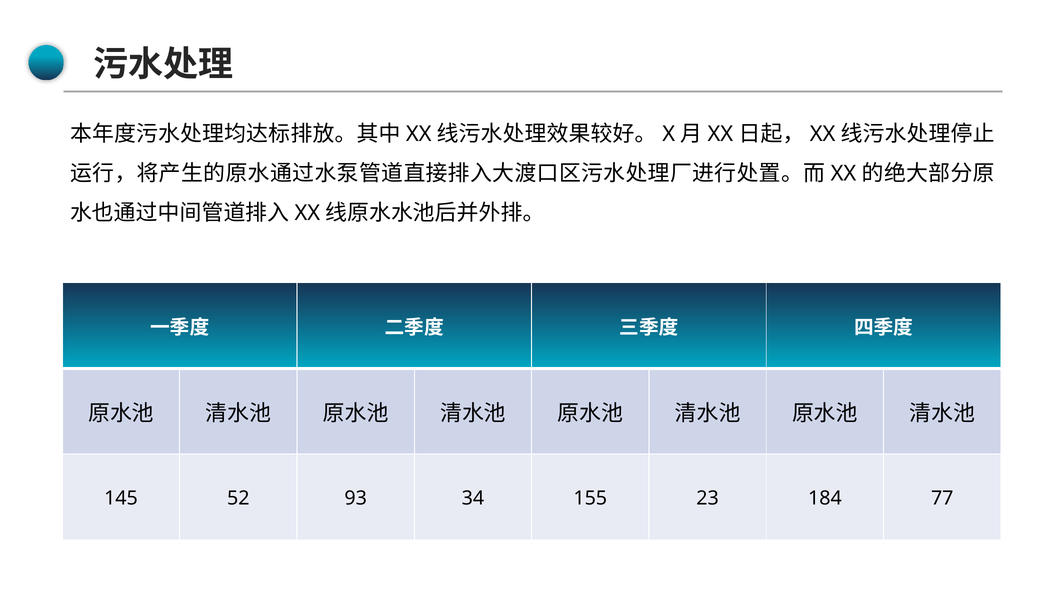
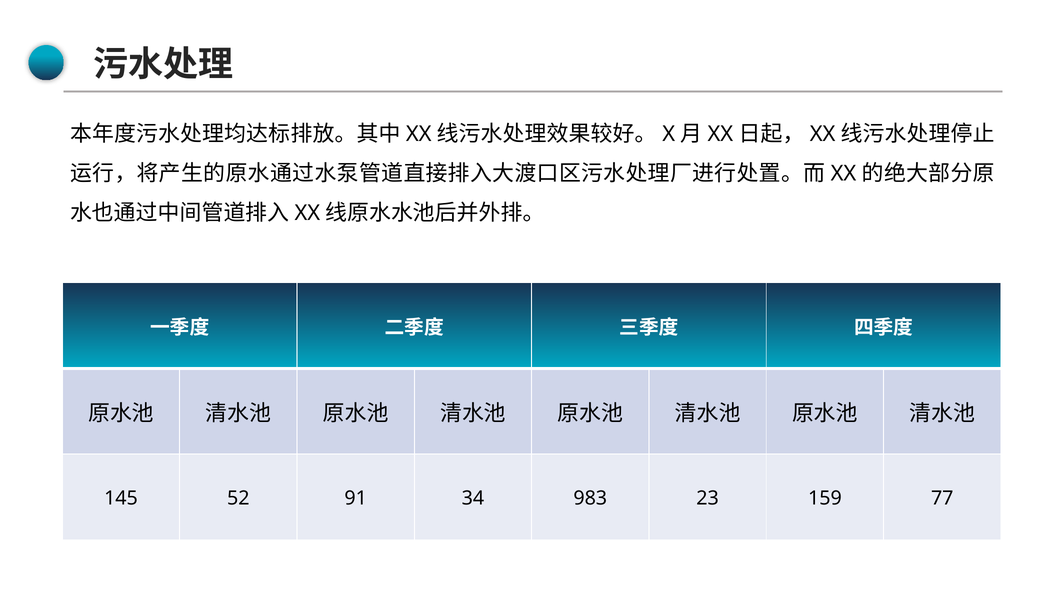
93: 93 -> 91
155: 155 -> 983
184: 184 -> 159
